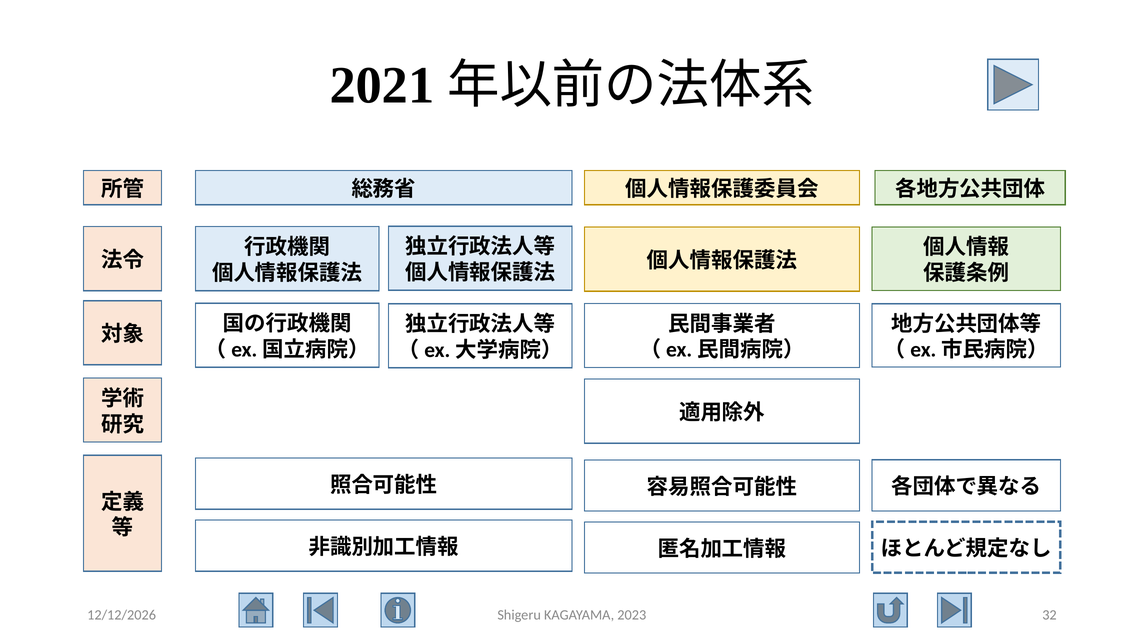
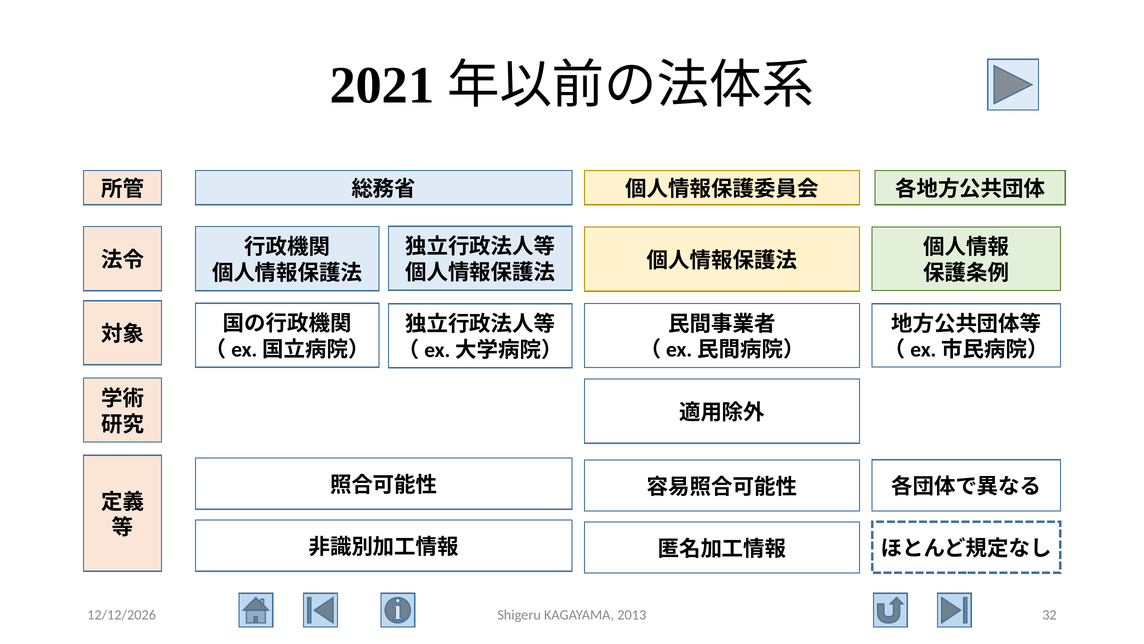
2023: 2023 -> 2013
